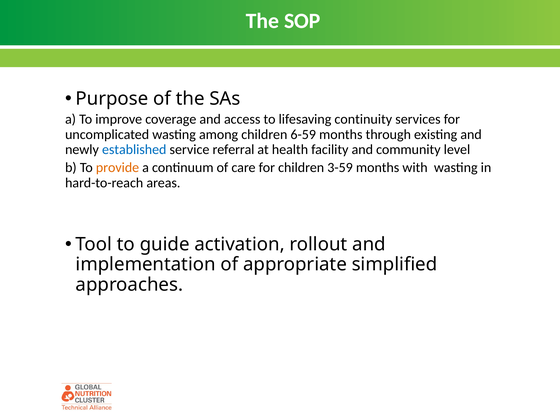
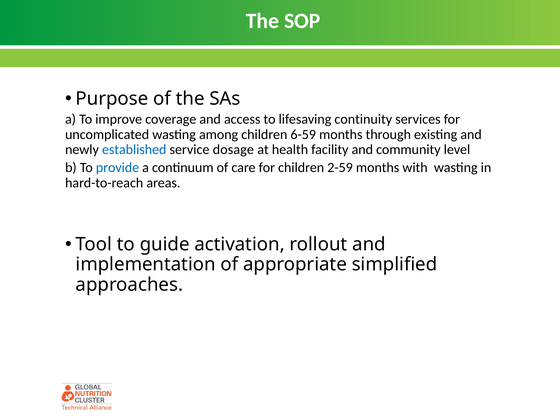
referral: referral -> dosage
provide colour: orange -> blue
3-59: 3-59 -> 2-59
